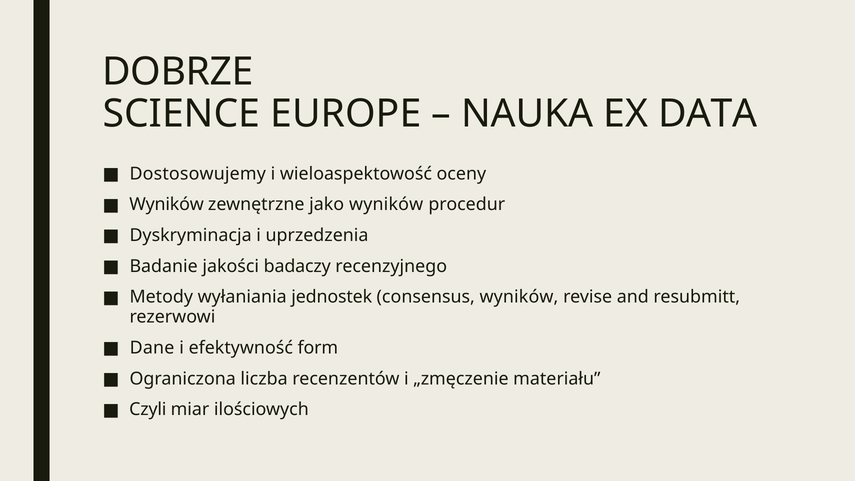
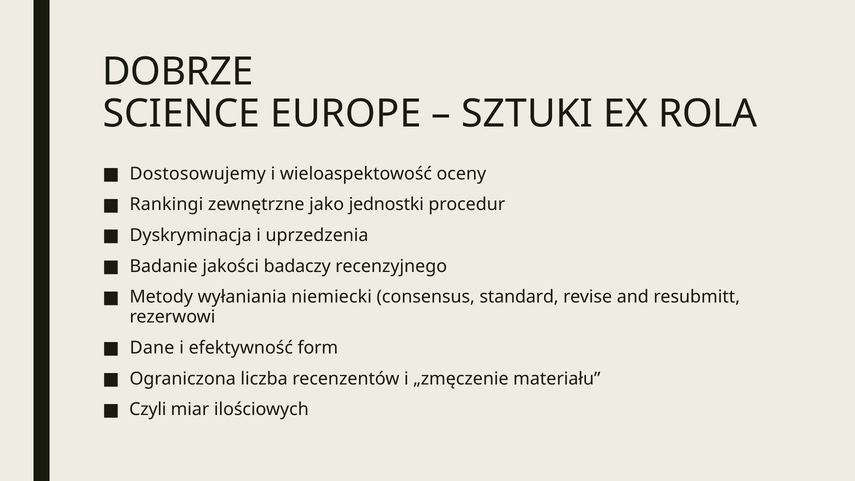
NAUKA: NAUKA -> SZTUKI
DATA: DATA -> ROLA
Wyników at (167, 205): Wyników -> Rankingi
jako wyników: wyników -> jednostki
jednostek: jednostek -> niemiecki
consensus wyników: wyników -> standard
